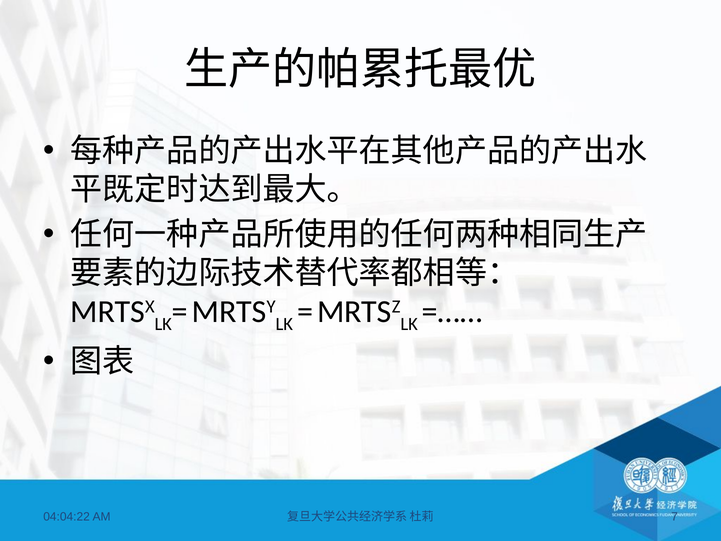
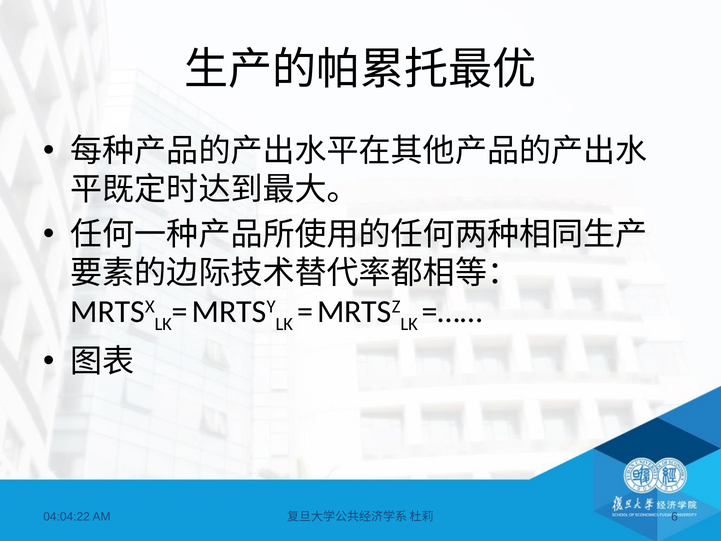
7: 7 -> 6
